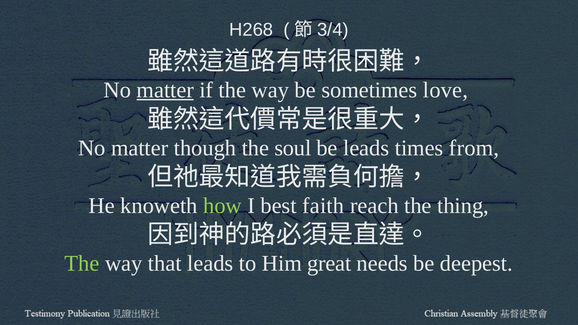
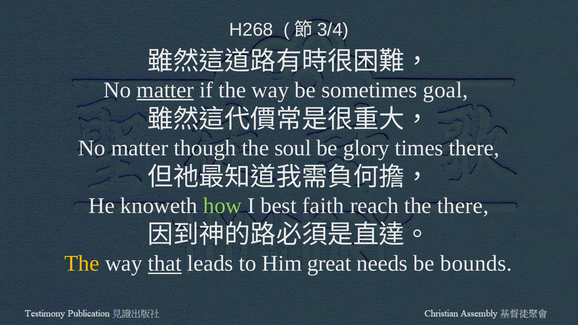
love: love -> goal
be leads: leads -> glory
times from: from -> there
the thing: thing -> there
The at (82, 264) colour: light green -> yellow
that underline: none -> present
deepest: deepest -> bounds
